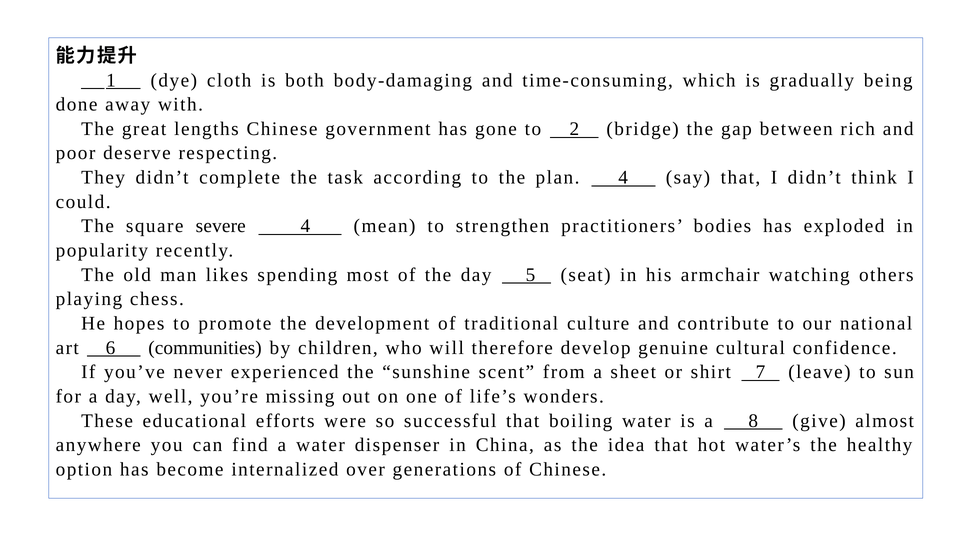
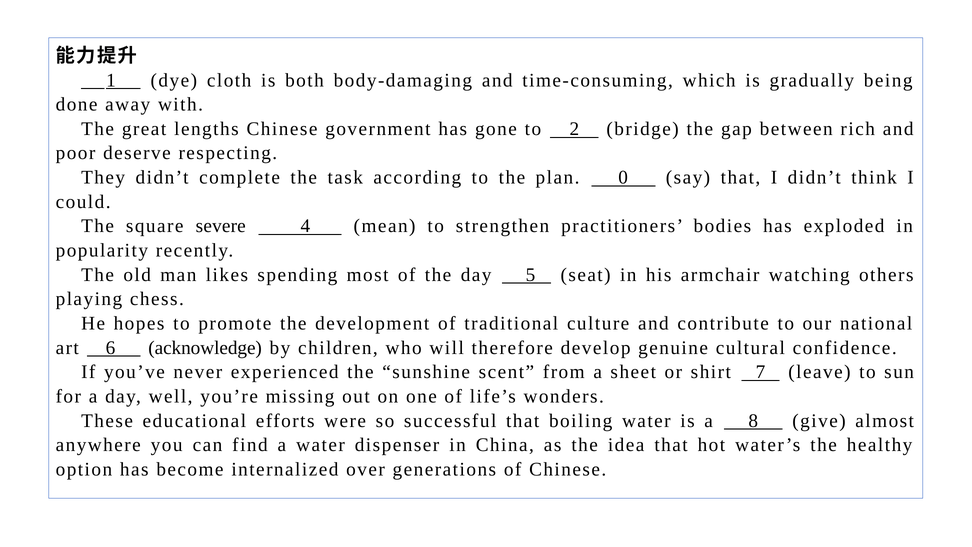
plan 4: 4 -> 0
communities: communities -> acknowledge
